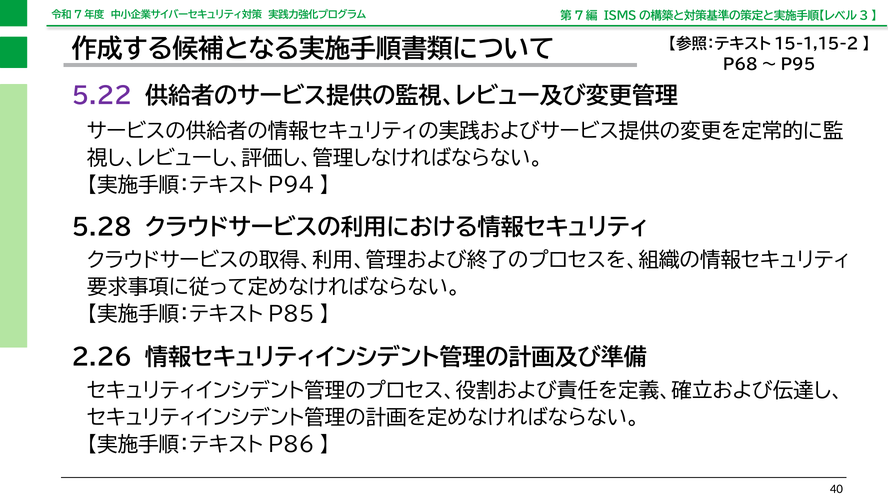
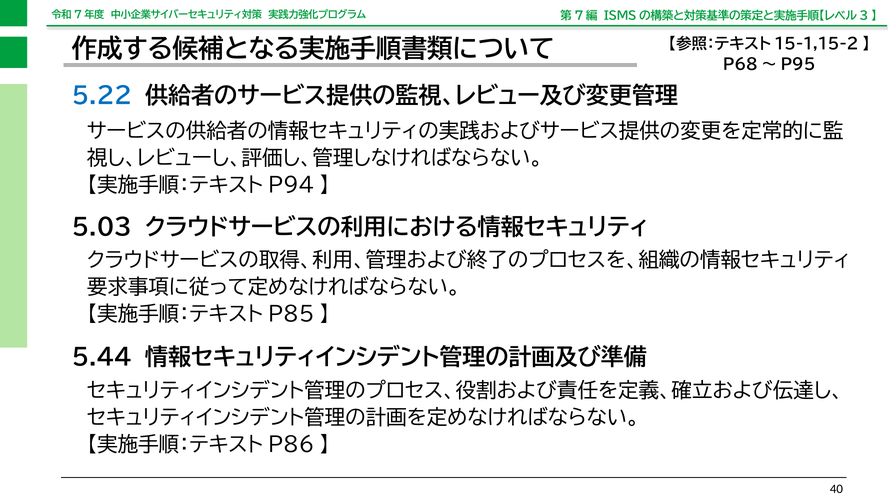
5.22 colour: purple -> blue
5.28: 5.28 -> 5.03
2.26: 2.26 -> 5.44
